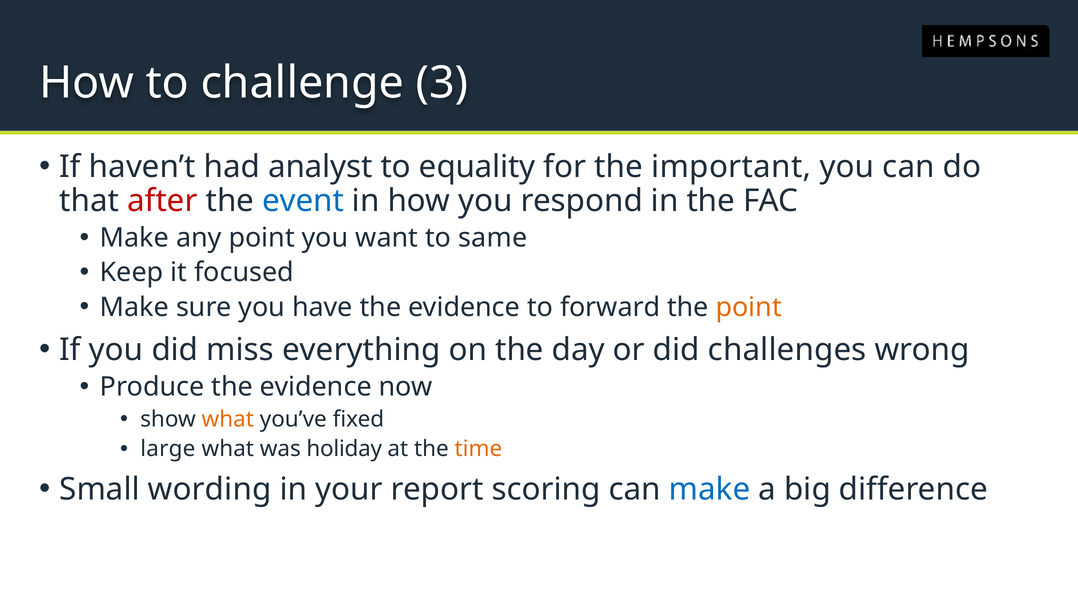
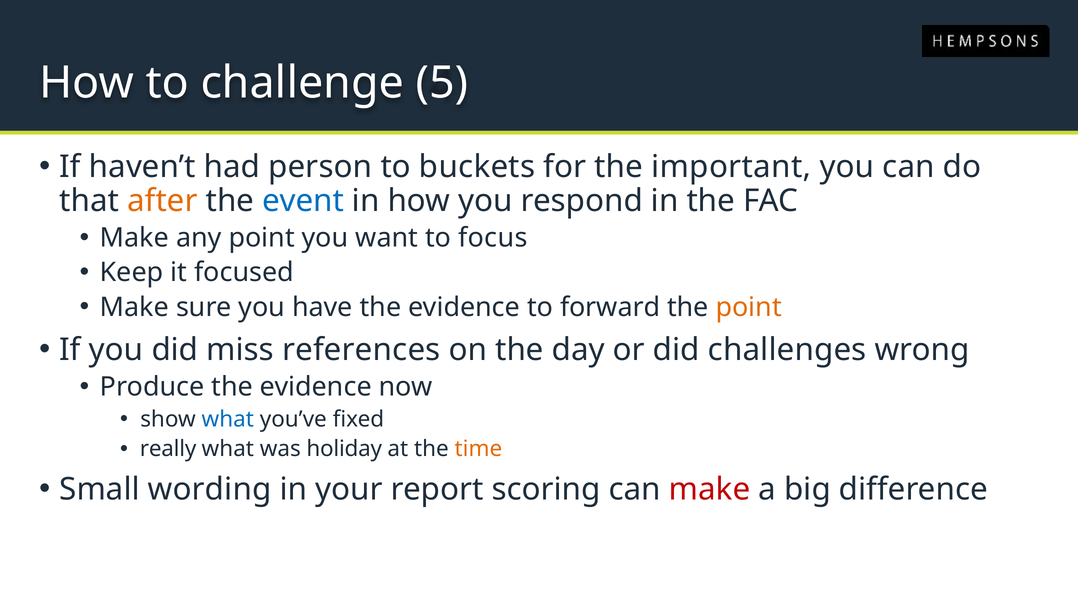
3: 3 -> 5
analyst: analyst -> person
equality: equality -> buckets
after colour: red -> orange
same: same -> focus
everything: everything -> references
what at (228, 419) colour: orange -> blue
large: large -> really
make at (710, 490) colour: blue -> red
